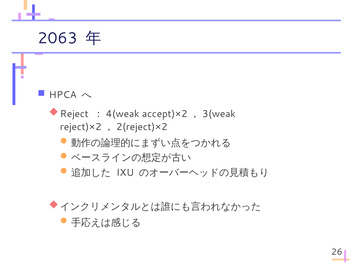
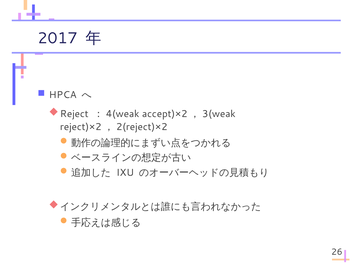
2063: 2063 -> 2017
